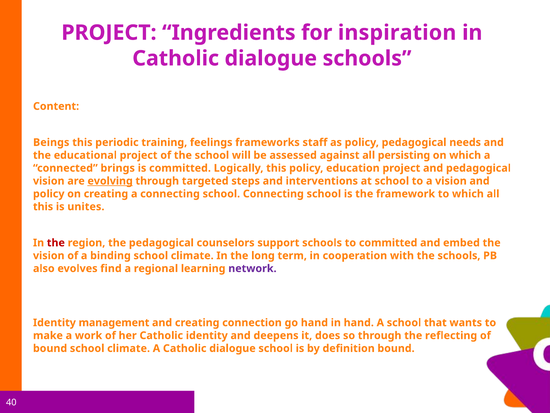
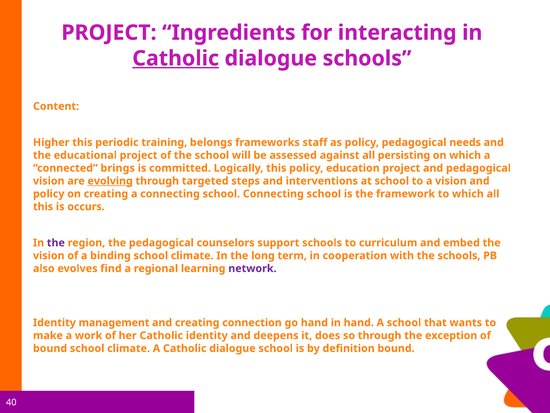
inspiration: inspiration -> interacting
Catholic at (176, 58) underline: none -> present
Beings: Beings -> Higher
feelings: feelings -> belongs
unites: unites -> occurs
the at (56, 243) colour: red -> purple
to committed: committed -> curriculum
reflecting: reflecting -> exception
